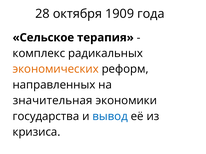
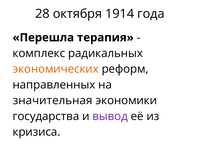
1909: 1909 -> 1914
Сельское: Сельское -> Перешла
вывод colour: blue -> purple
